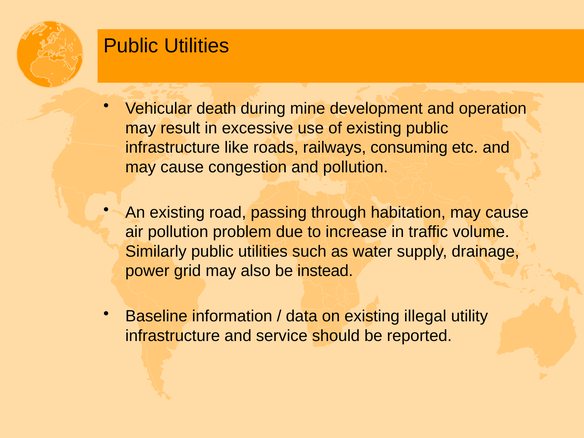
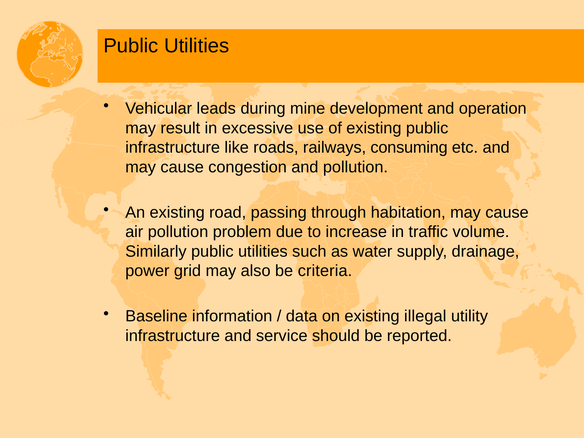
death: death -> leads
instead: instead -> criteria
